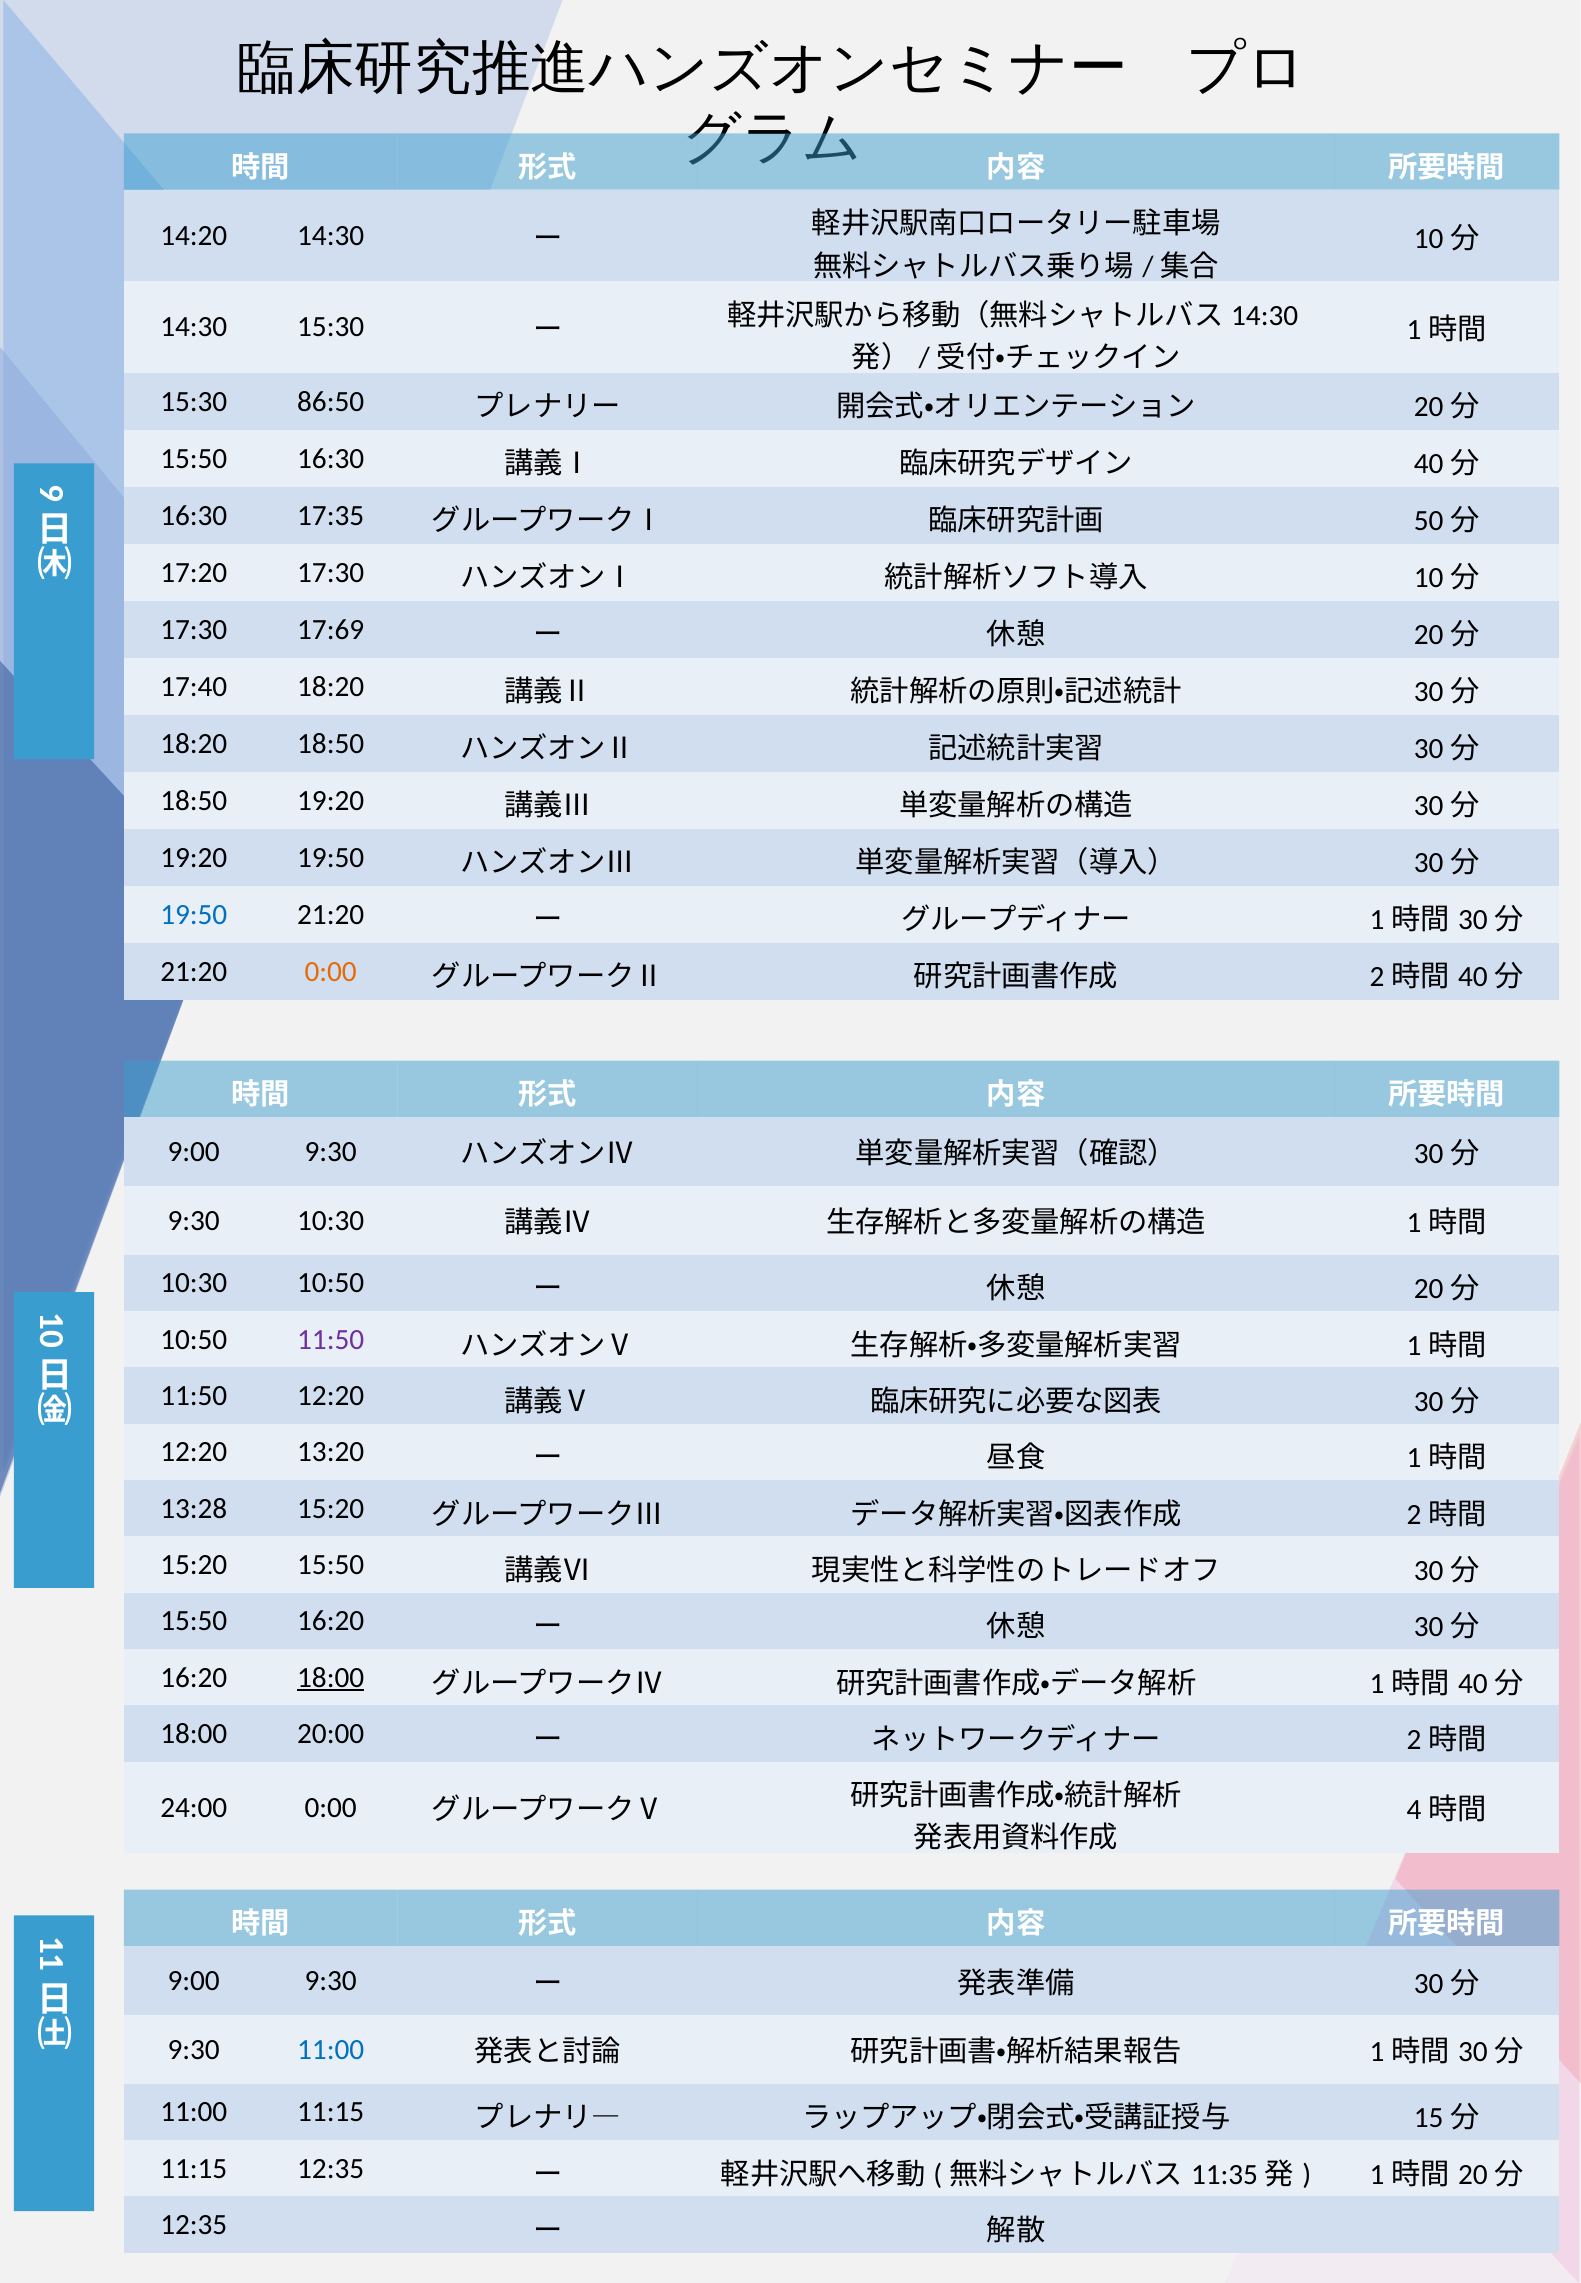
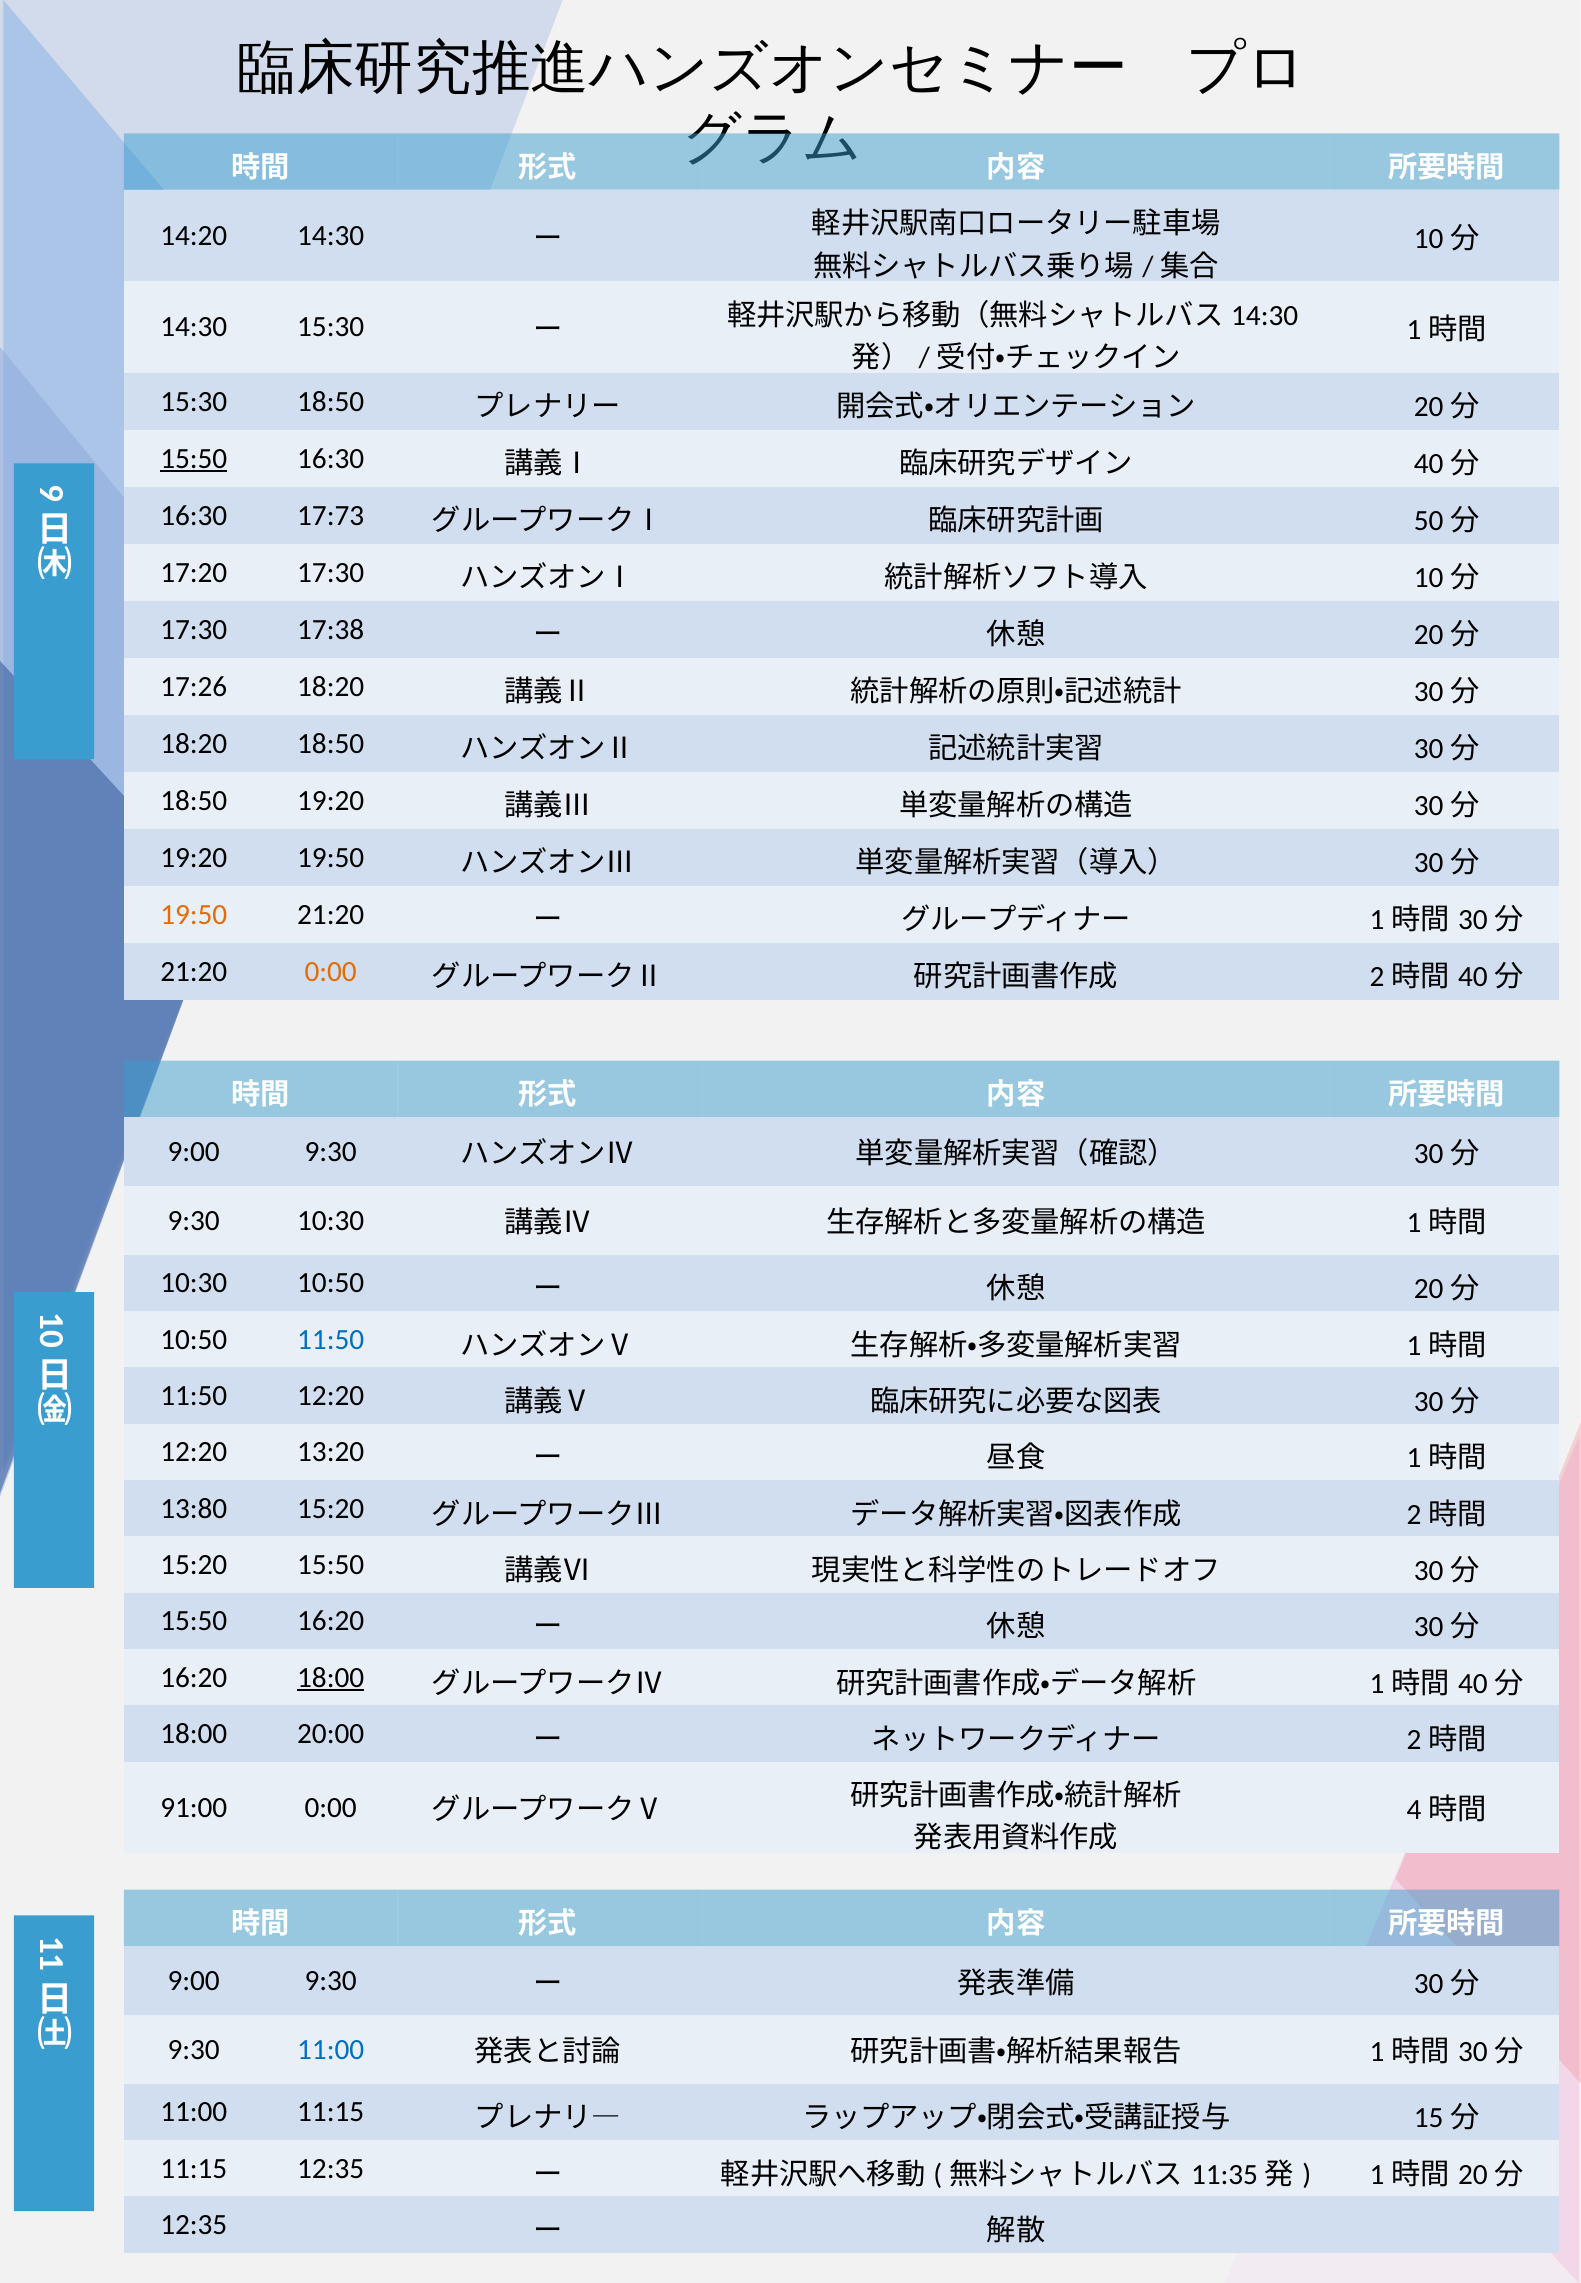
15:30 86:50: 86:50 -> 18:50
15:50 at (194, 459) underline: none -> present
17:35: 17:35 -> 17:73
17:69: 17:69 -> 17:38
17:40: 17:40 -> 17:26
19:50 at (194, 915) colour: blue -> orange
11:50 at (331, 1340) colour: purple -> blue
13:28: 13:28 -> 13:80
24:00: 24:00 -> 91:00
